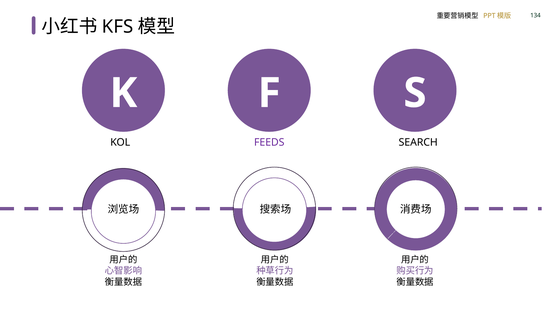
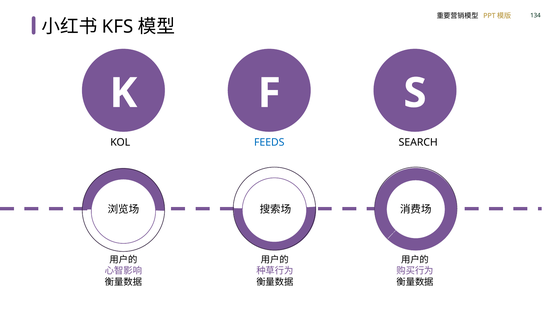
FEEDS colour: purple -> blue
